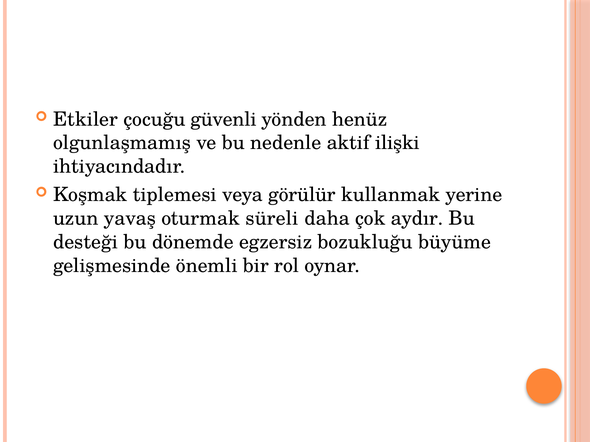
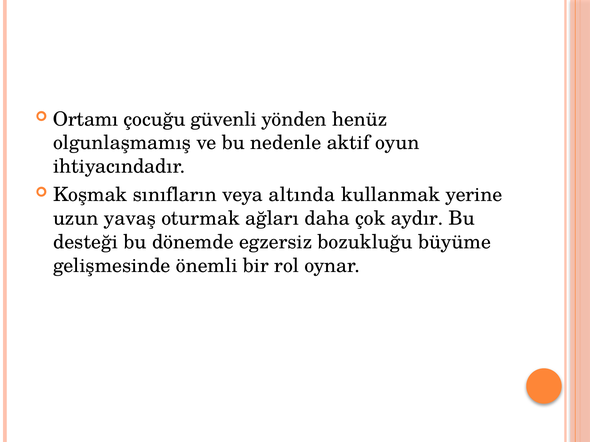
Etkiler: Etkiler -> Ortamı
ilişki: ilişki -> oyun
tiplemesi: tiplemesi -> sınıfların
görülür: görülür -> altında
süreli: süreli -> ağları
